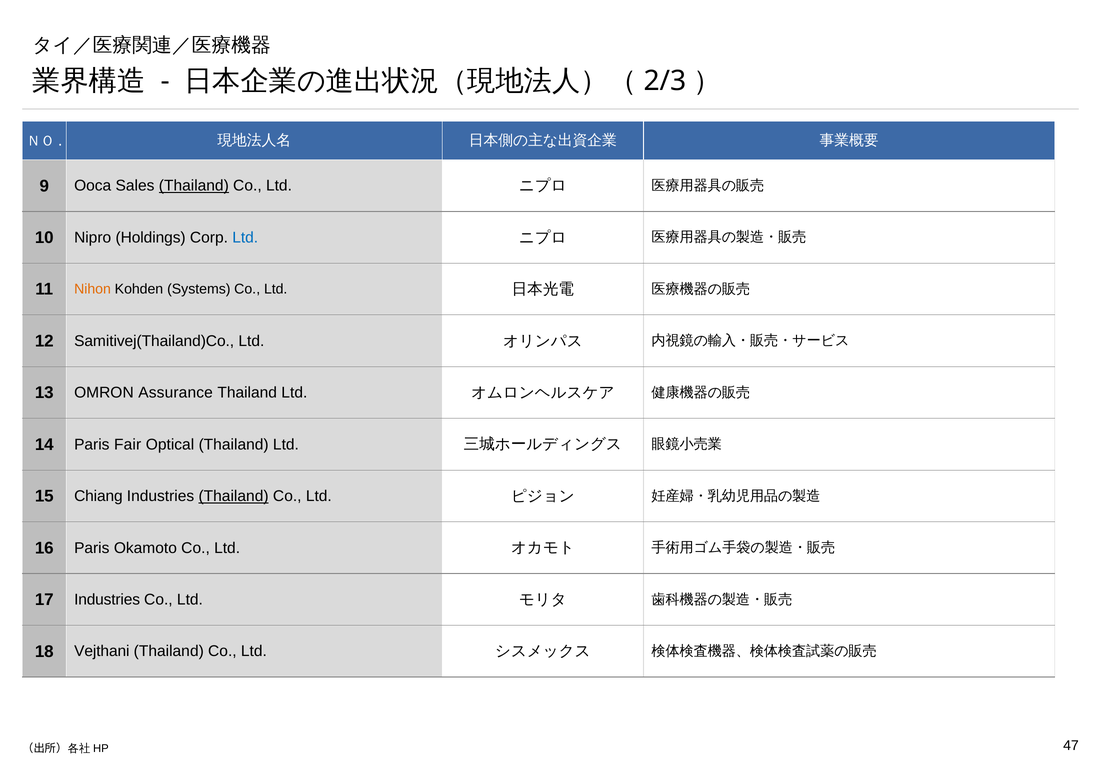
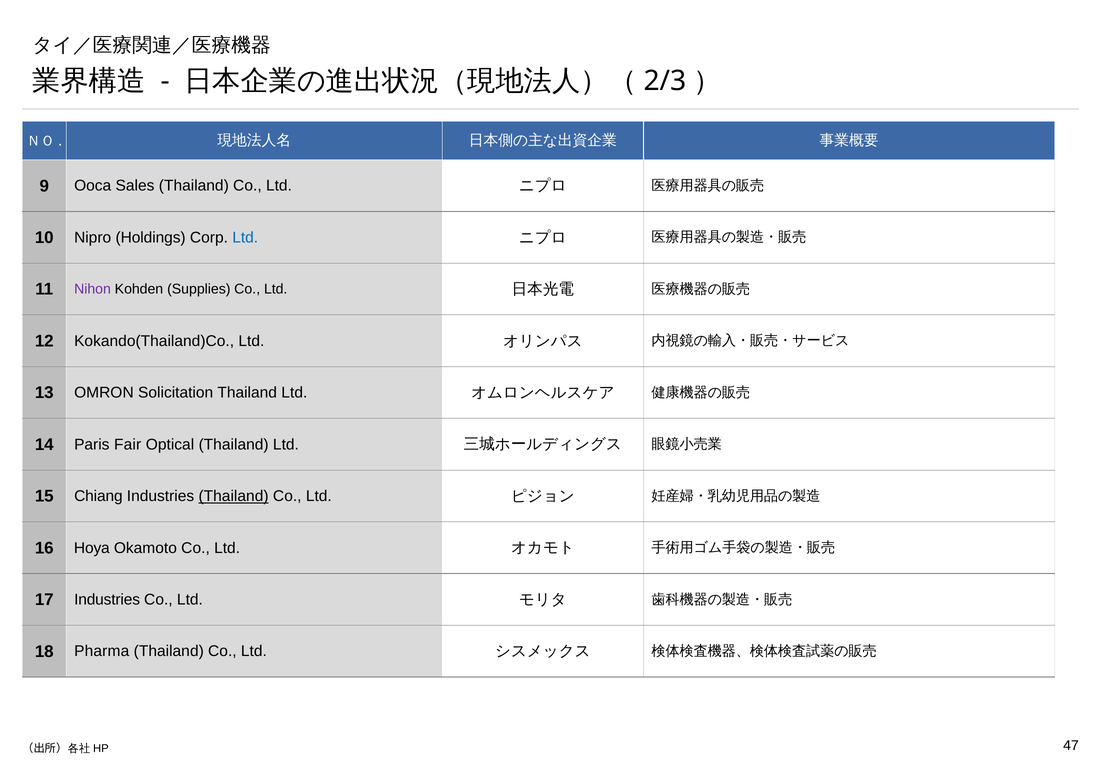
Thailand at (194, 186) underline: present -> none
Nihon colour: orange -> purple
Systems: Systems -> Supplies
Samitivej(Thailand)Co: Samitivej(Thailand)Co -> Kokando(Thailand)Co
Assurance: Assurance -> Solicitation
16 Paris: Paris -> Hoya
Vejthani: Vejthani -> Pharma
